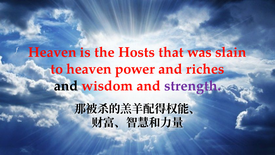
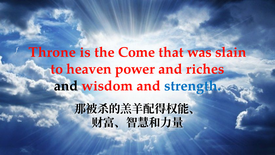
Heaven at (52, 52): Heaven -> Throne
Hosts: Hosts -> Come
strength colour: purple -> blue
